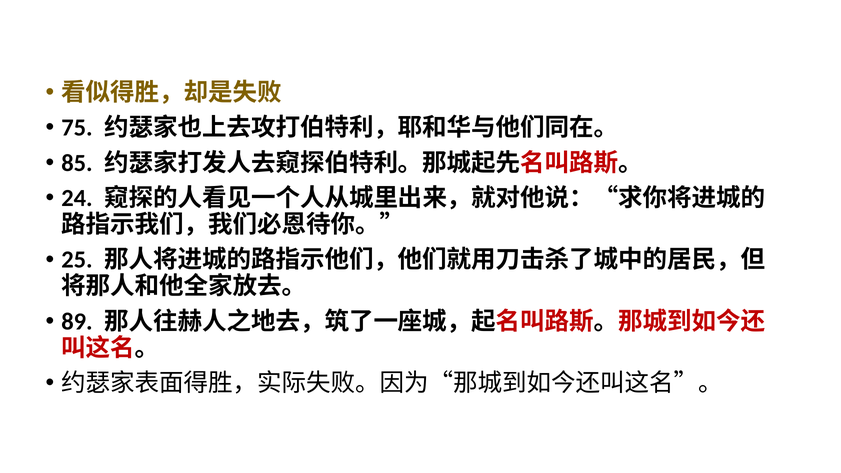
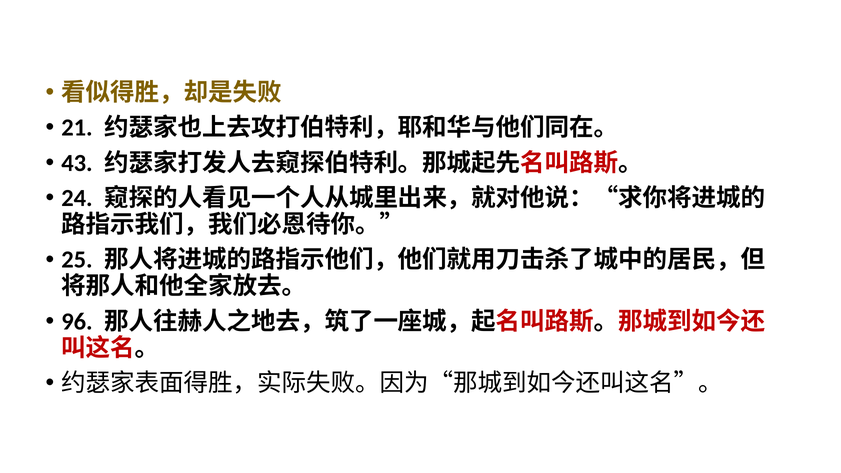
75: 75 -> 21
85: 85 -> 43
89: 89 -> 96
